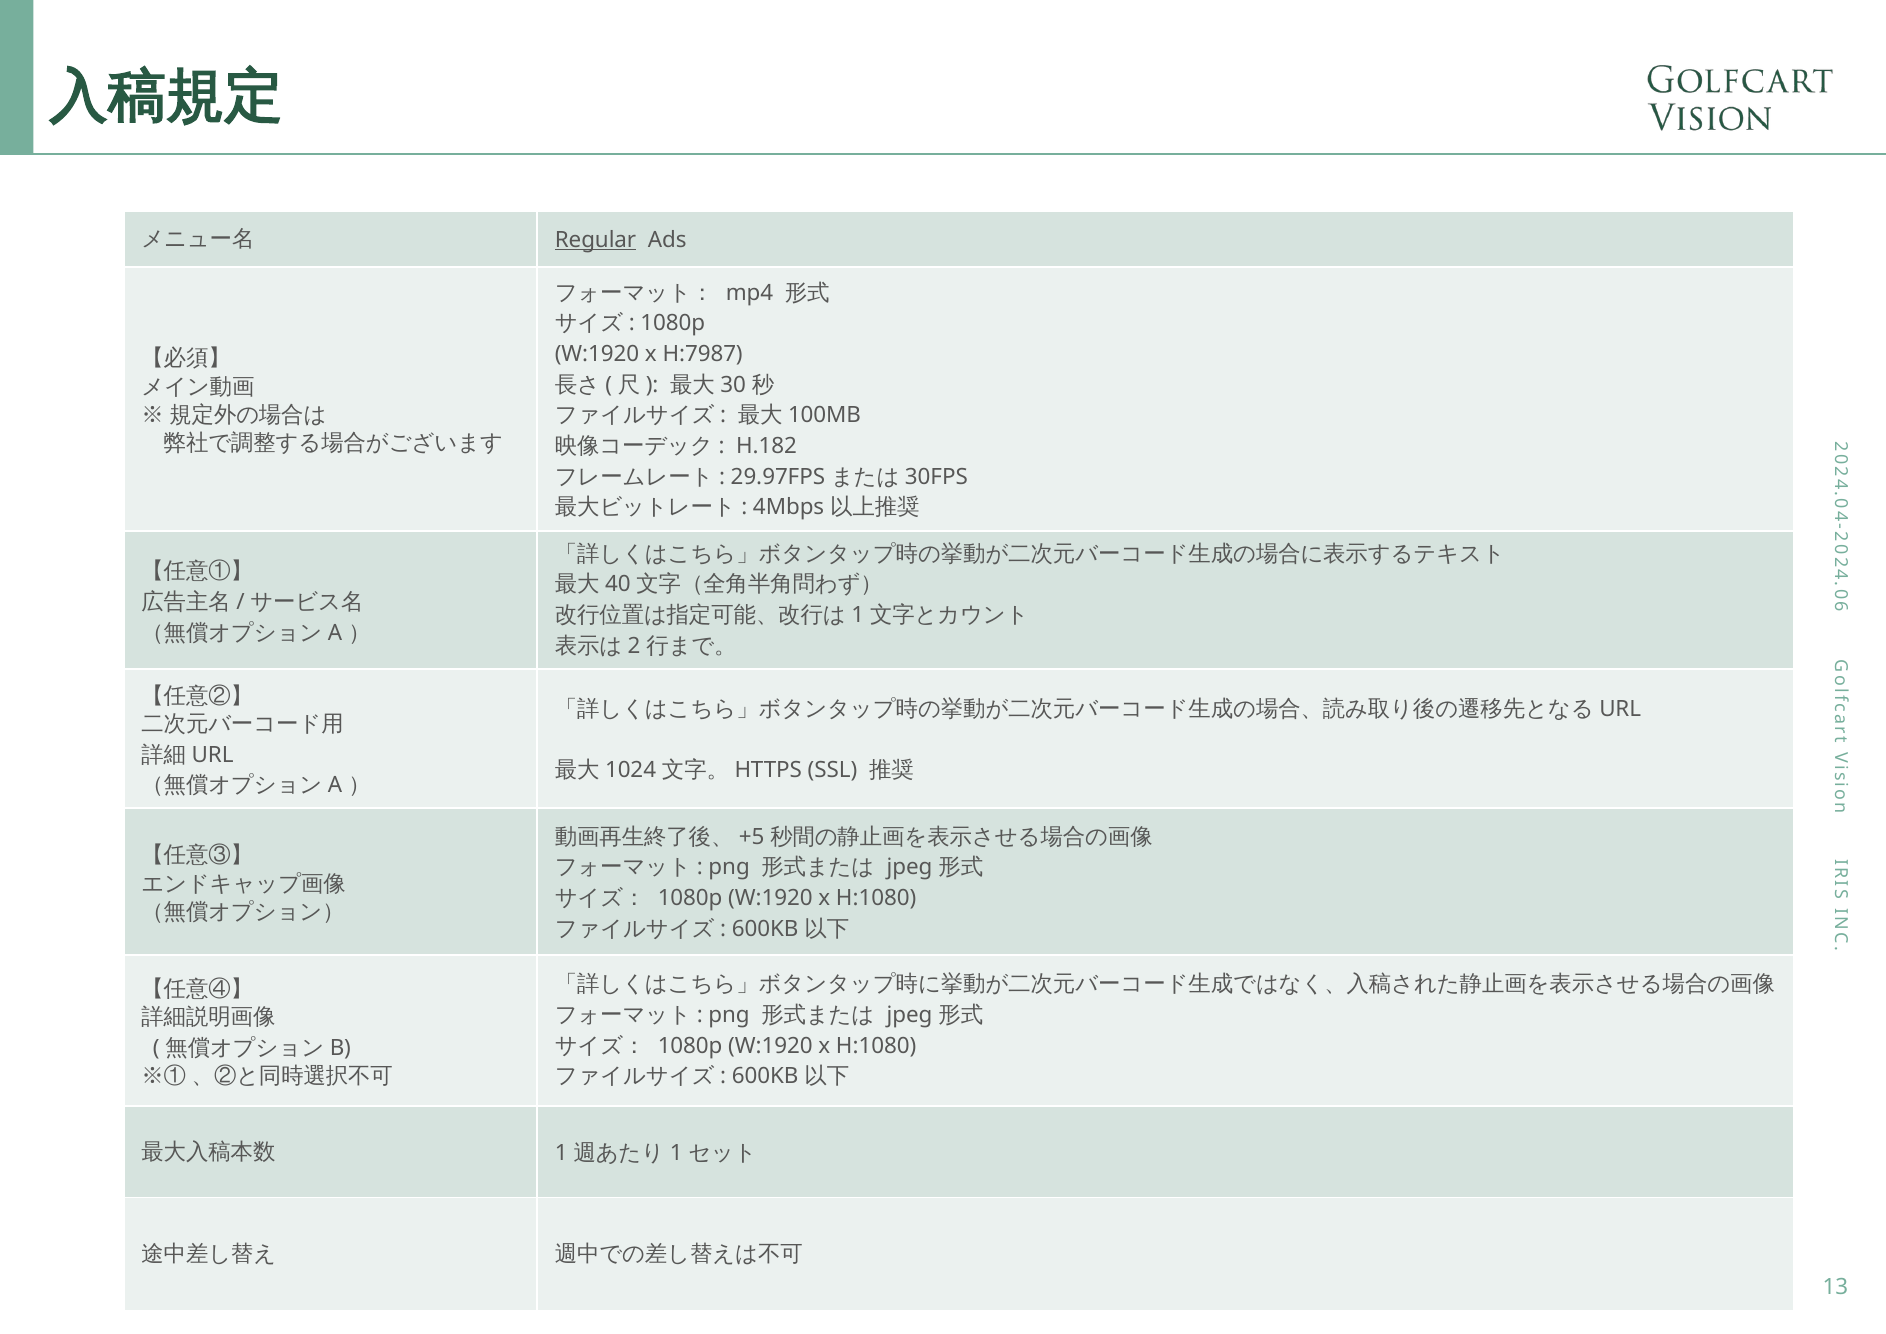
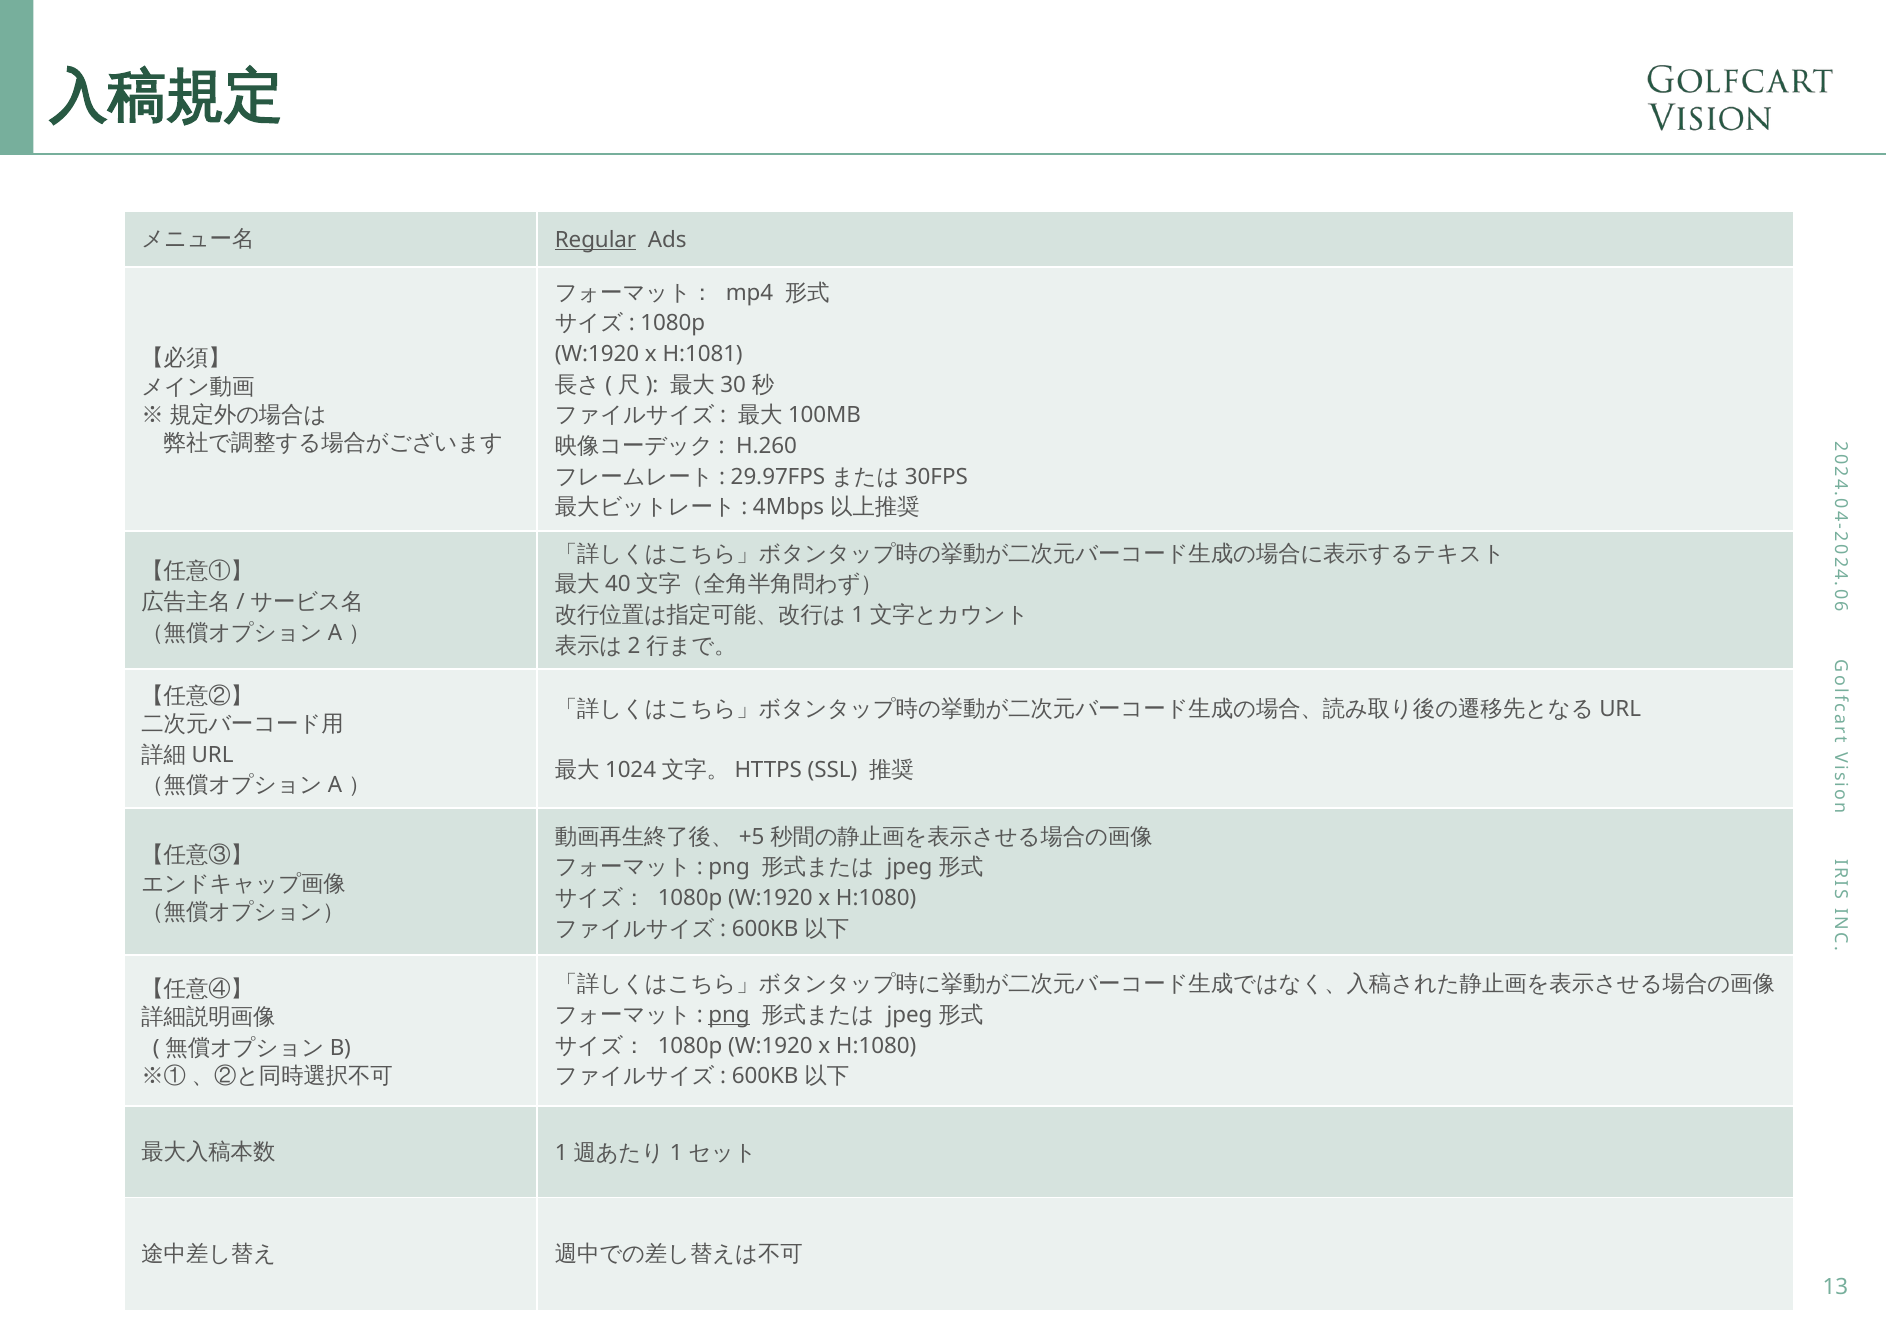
H:7987: H:7987 -> H:1081
H.182: H.182 -> H.260
png at (729, 1015) underline: none -> present
